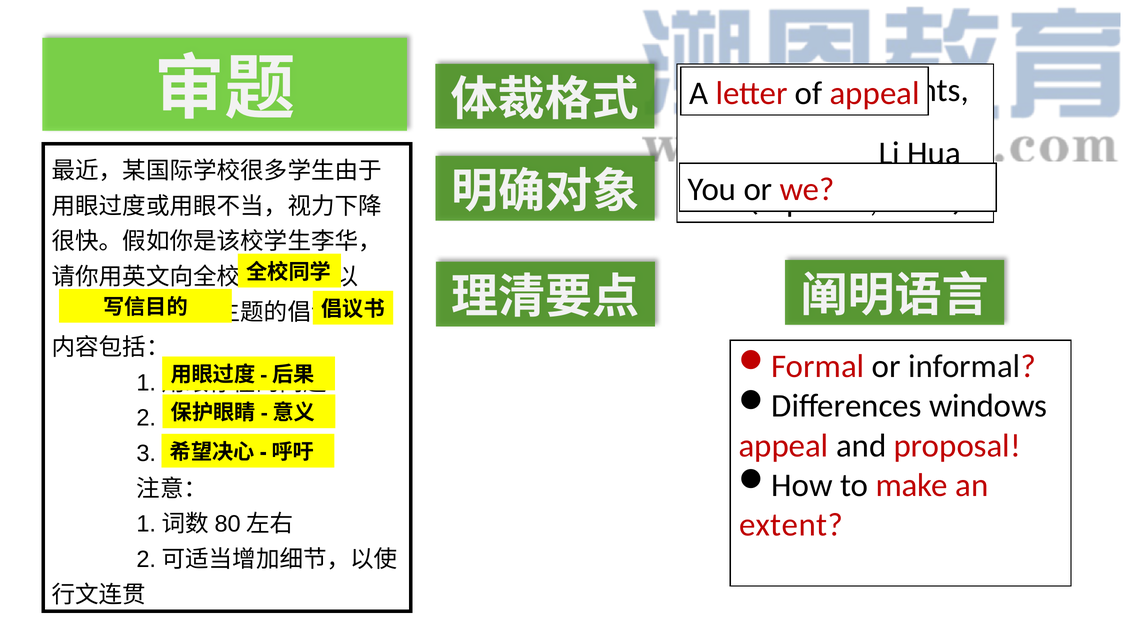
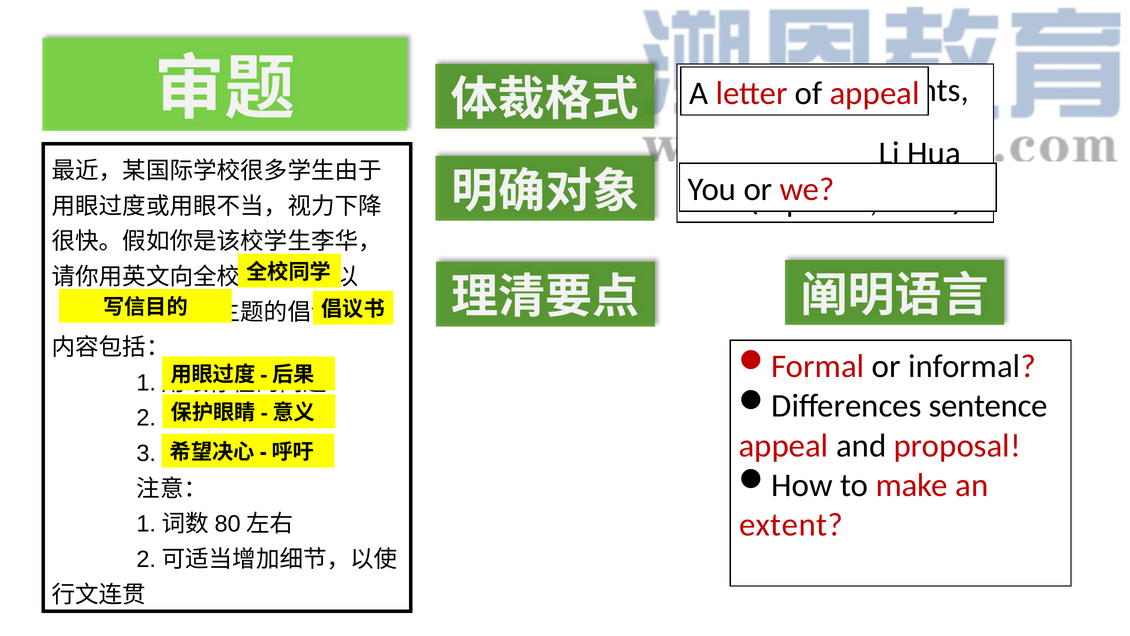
windows: windows -> sentence
